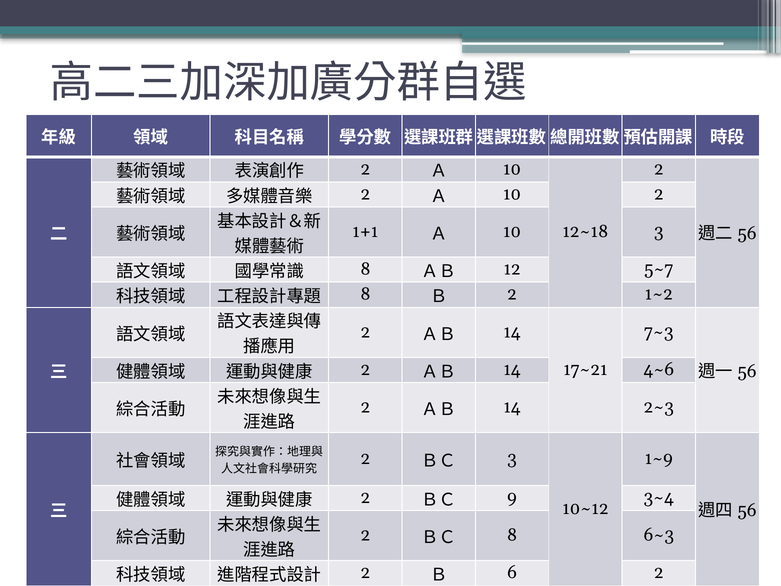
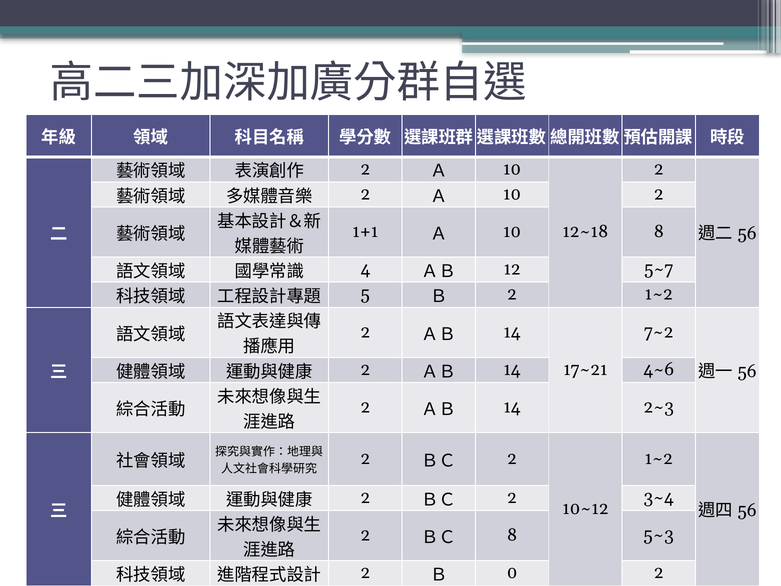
10 3: 3 -> 8
8 at (365, 269): 8 -> 4
8 at (365, 294): 8 -> 5
7~3: 7~3 -> 7~2
1~9 at (659, 458): 1~9 -> 1~2
3 at (512, 458): 3 -> 2
9 at (512, 497): 9 -> 2
6~3: 6~3 -> 5~3
6: 6 -> 0
